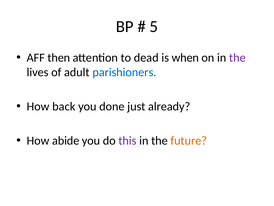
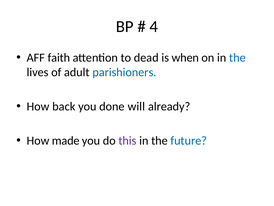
5: 5 -> 4
then: then -> faith
the at (237, 57) colour: purple -> blue
just: just -> will
abide: abide -> made
future colour: orange -> blue
